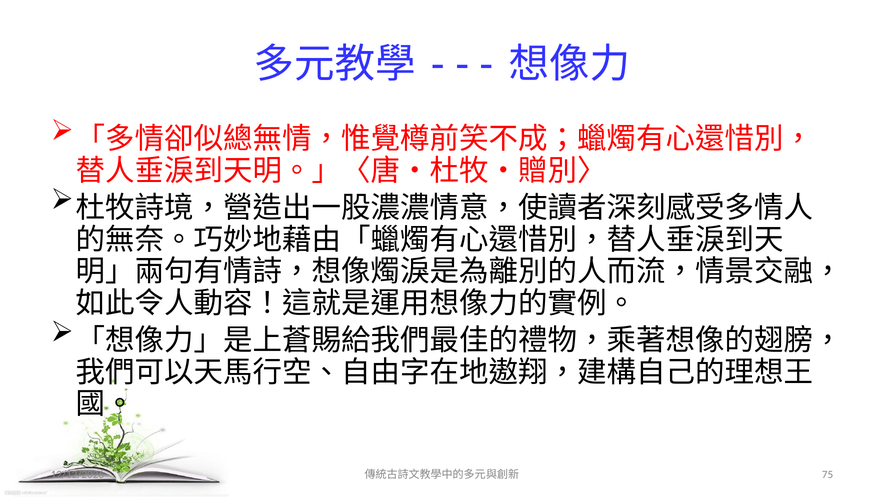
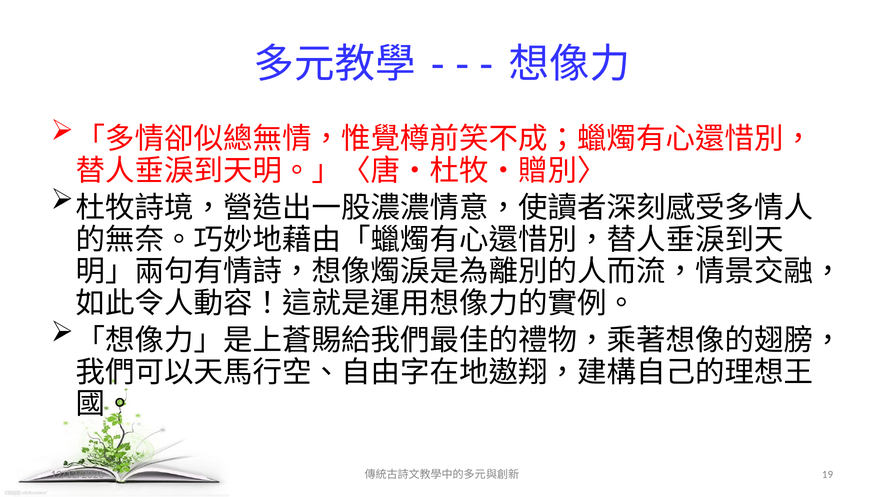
75: 75 -> 19
